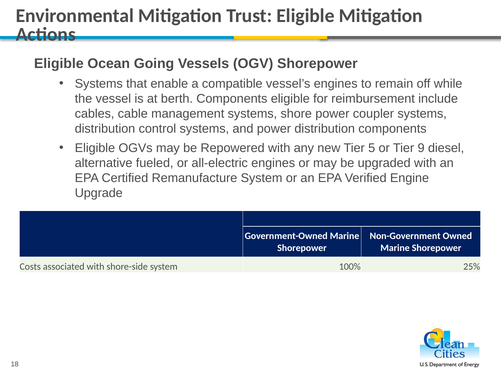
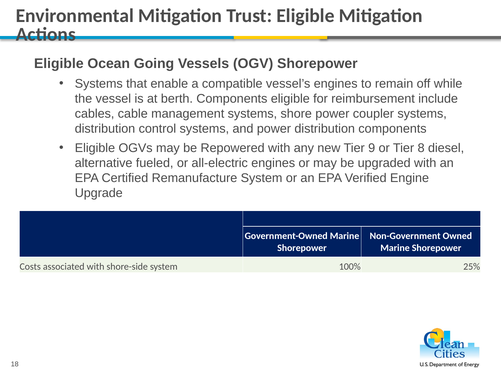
5: 5 -> 9
9: 9 -> 8
